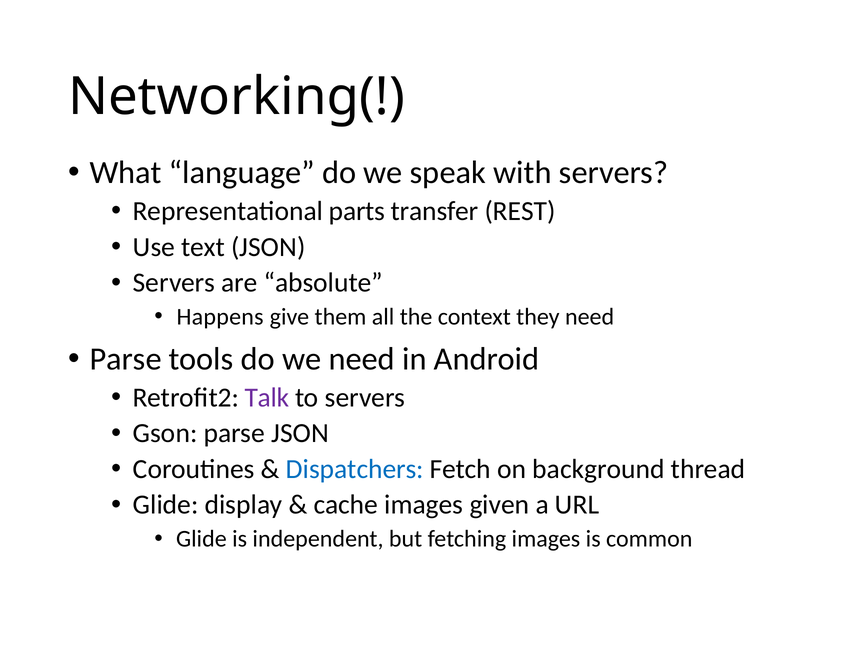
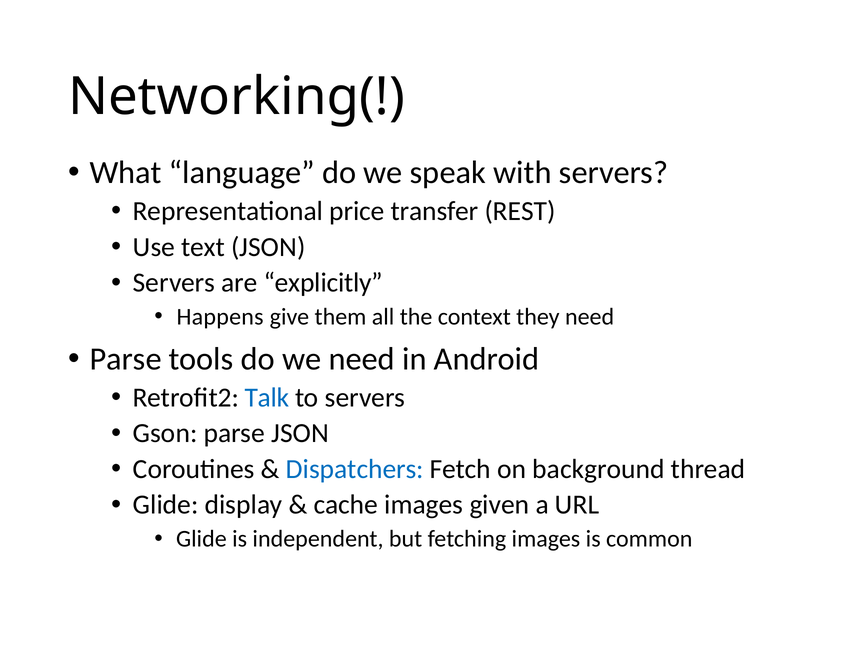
parts: parts -> price
absolute: absolute -> explicitly
Talk colour: purple -> blue
